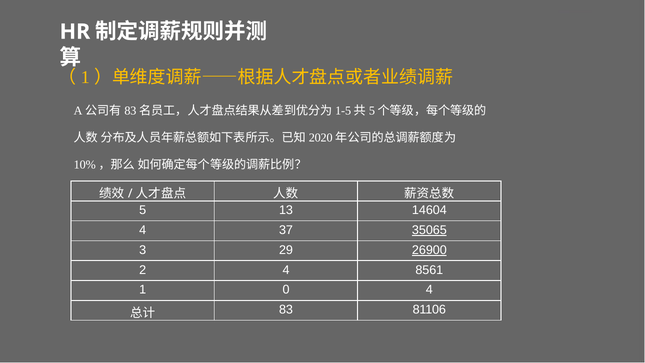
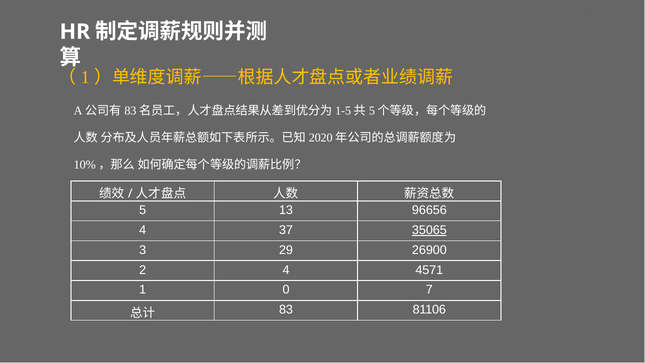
14604: 14604 -> 96656
26900 underline: present -> none
8561: 8561 -> 4571
0 4: 4 -> 7
